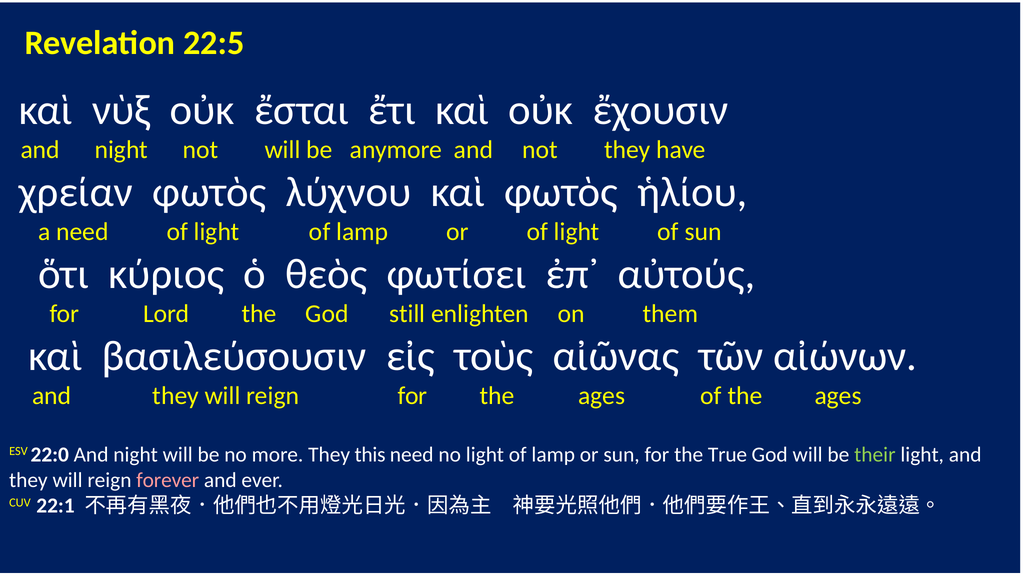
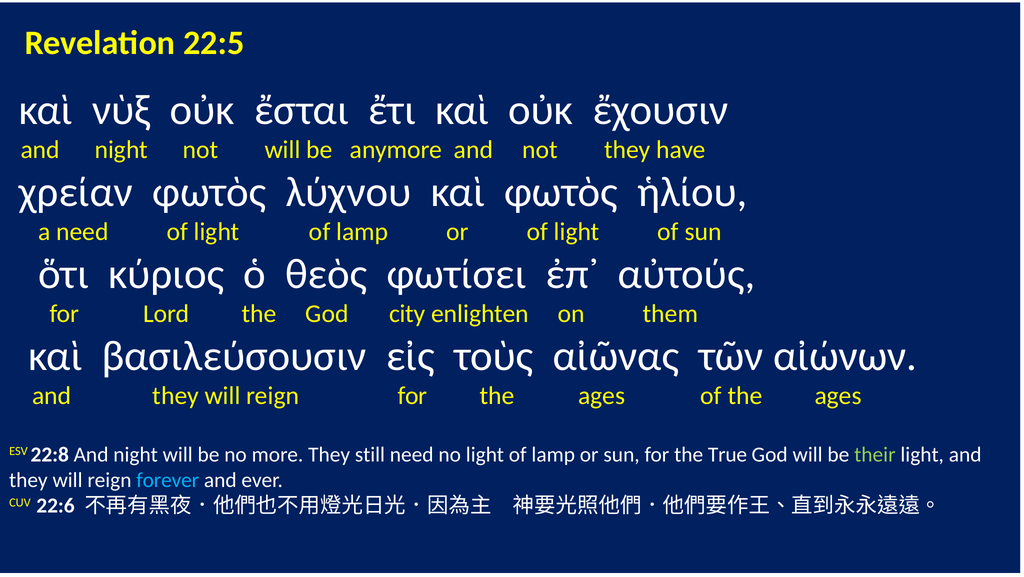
still: still -> city
22:0: 22:0 -> 22:8
this: this -> still
forever colour: pink -> light blue
22:1: 22:1 -> 22:6
